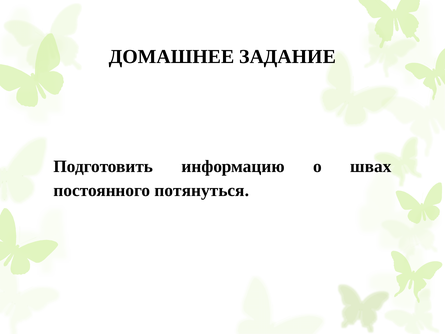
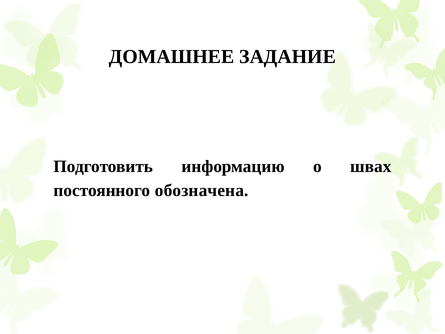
потянуться: потянуться -> обозначена
